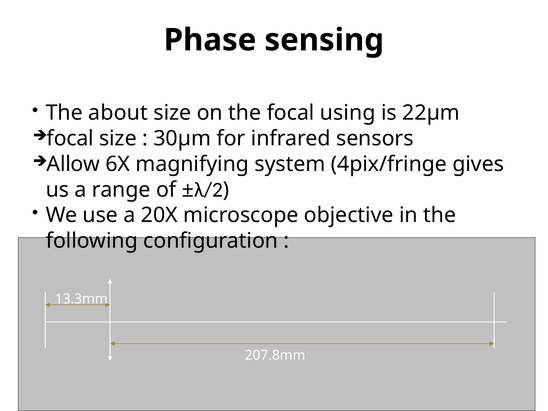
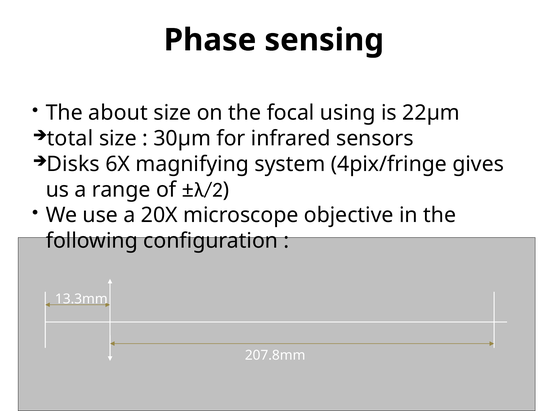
focal at (70, 138): focal -> total
Allow: Allow -> Disks
